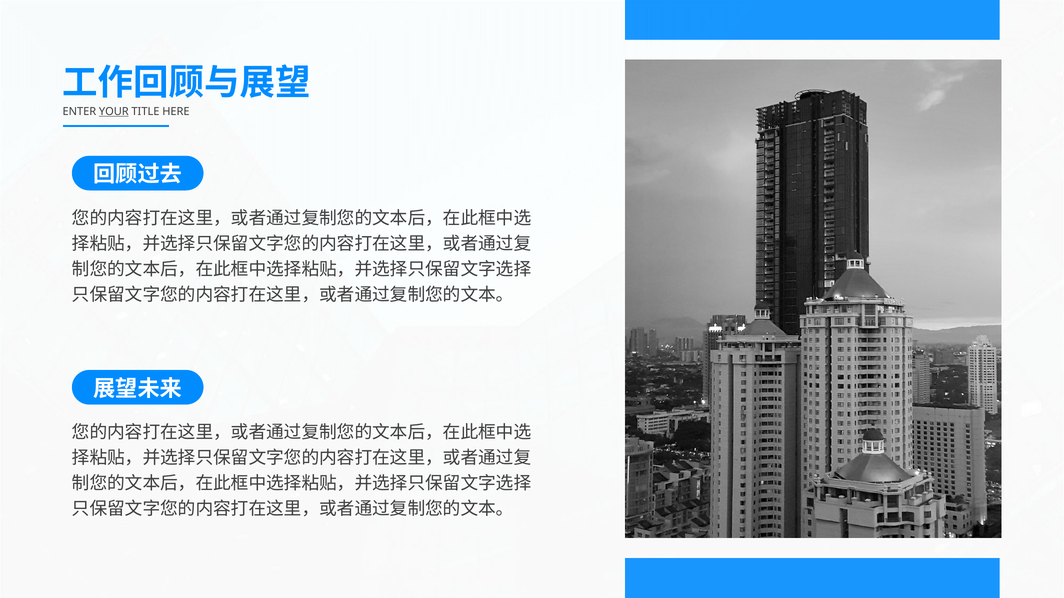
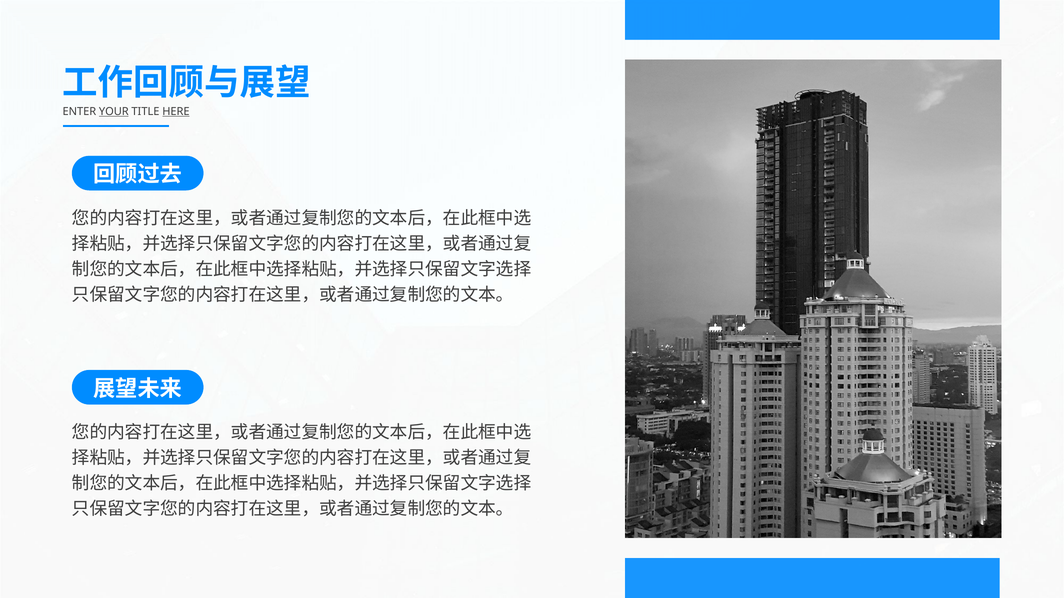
HERE underline: none -> present
